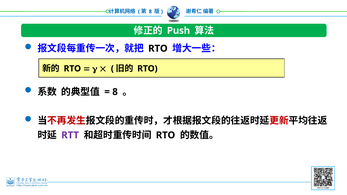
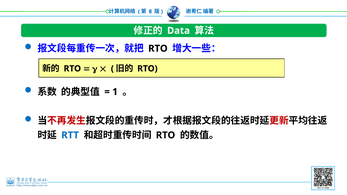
Push: Push -> Data
8 at (115, 92): 8 -> 1
RTT colour: purple -> blue
